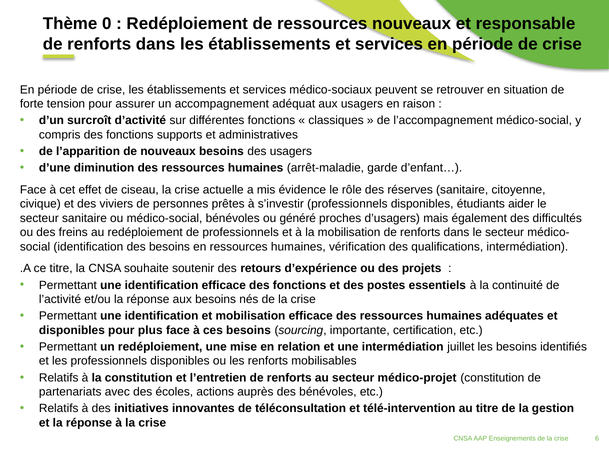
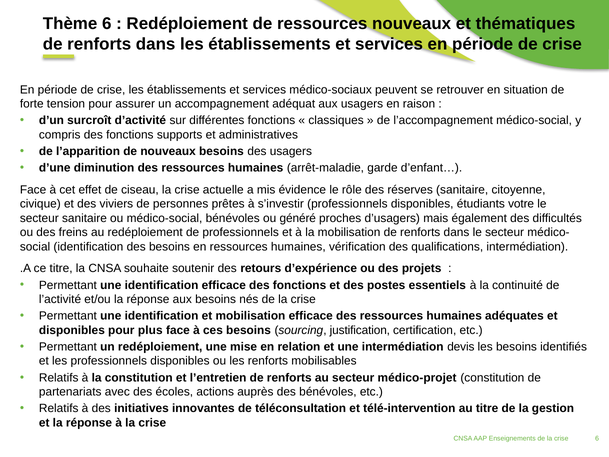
Thème 0: 0 -> 6
responsable: responsable -> thématiques
aider: aider -> votre
importante: importante -> justification
juillet: juillet -> devis
